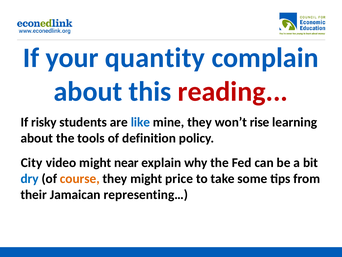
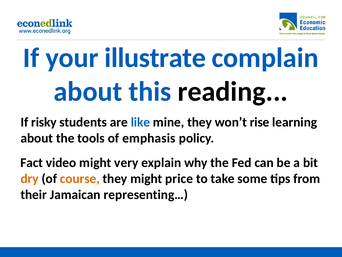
quantity: quantity -> illustrate
reading colour: red -> black
definition: definition -> emphasis
City: City -> Fact
near: near -> very
dry colour: blue -> orange
